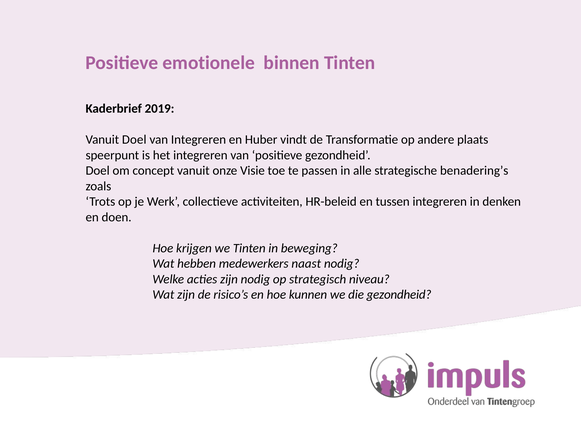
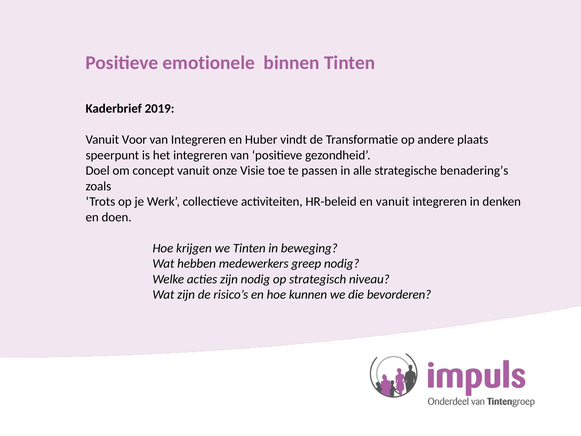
Vanuit Doel: Doel -> Voor
en tussen: tussen -> vanuit
naast: naast -> greep
die gezondheid: gezondheid -> bevorderen
